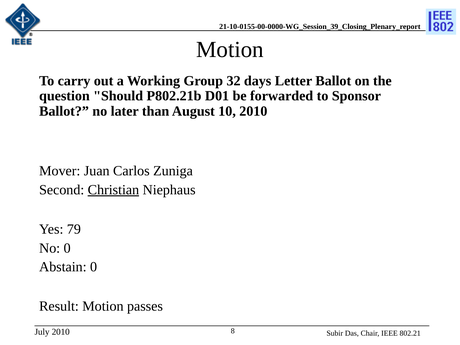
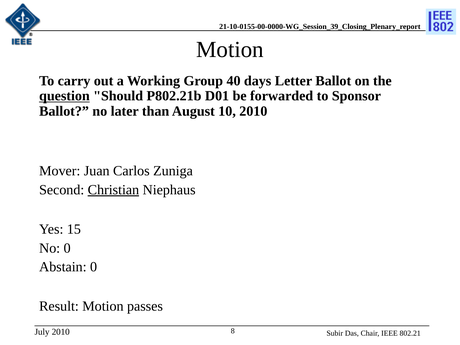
32: 32 -> 40
question underline: none -> present
79: 79 -> 15
